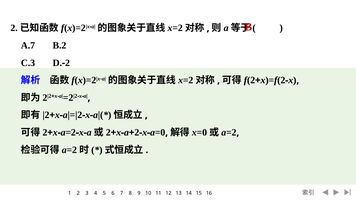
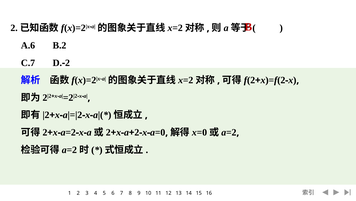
A.7: A.7 -> A.6
C.3: C.3 -> C.7
